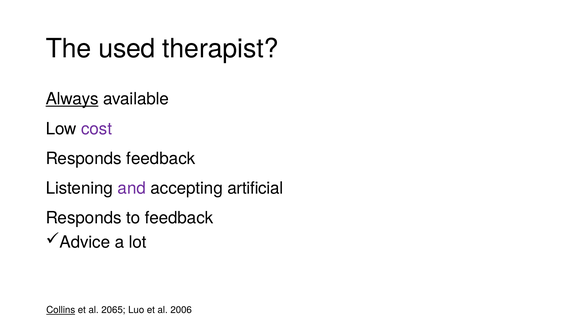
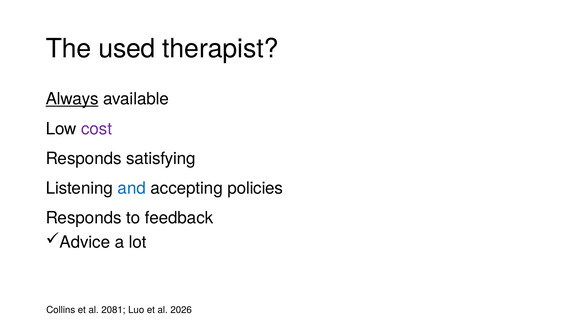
Responds feedback: feedback -> satisfying
and colour: purple -> blue
artificial: artificial -> policies
Collins underline: present -> none
2065: 2065 -> 2081
2006: 2006 -> 2026
